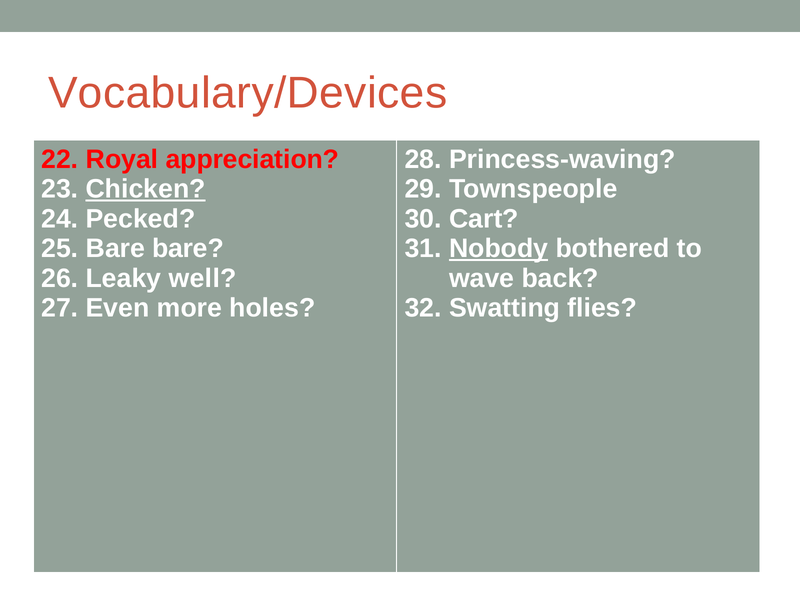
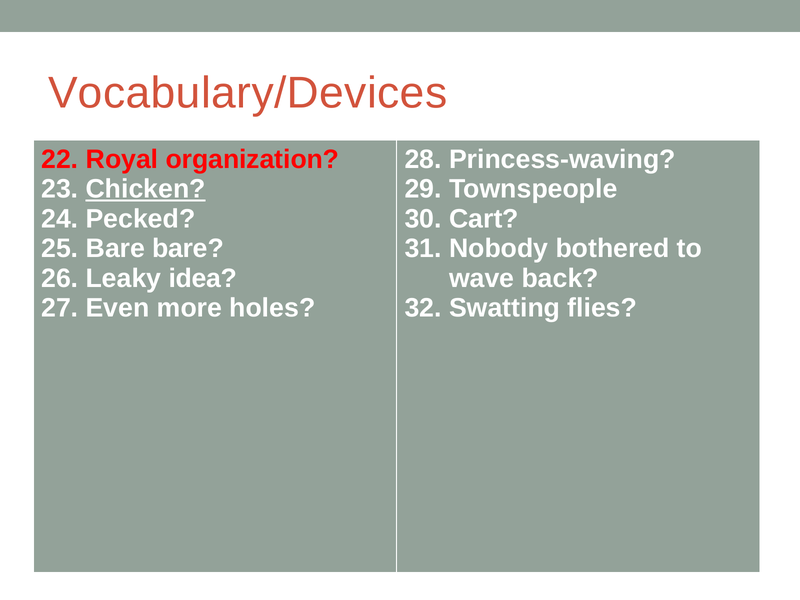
appreciation: appreciation -> organization
Nobody underline: present -> none
well: well -> idea
